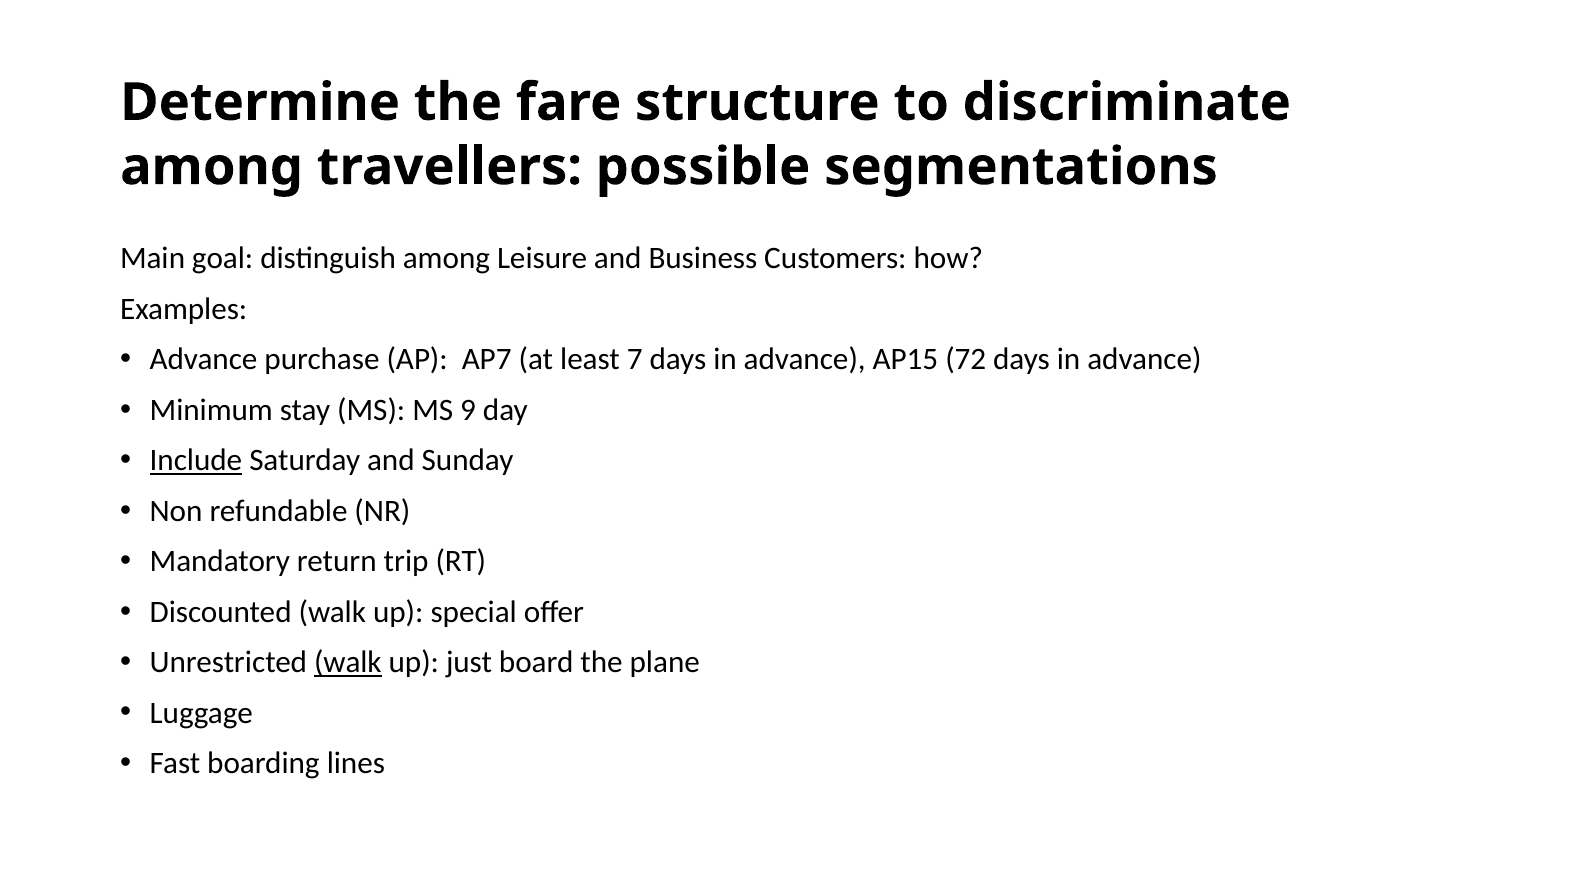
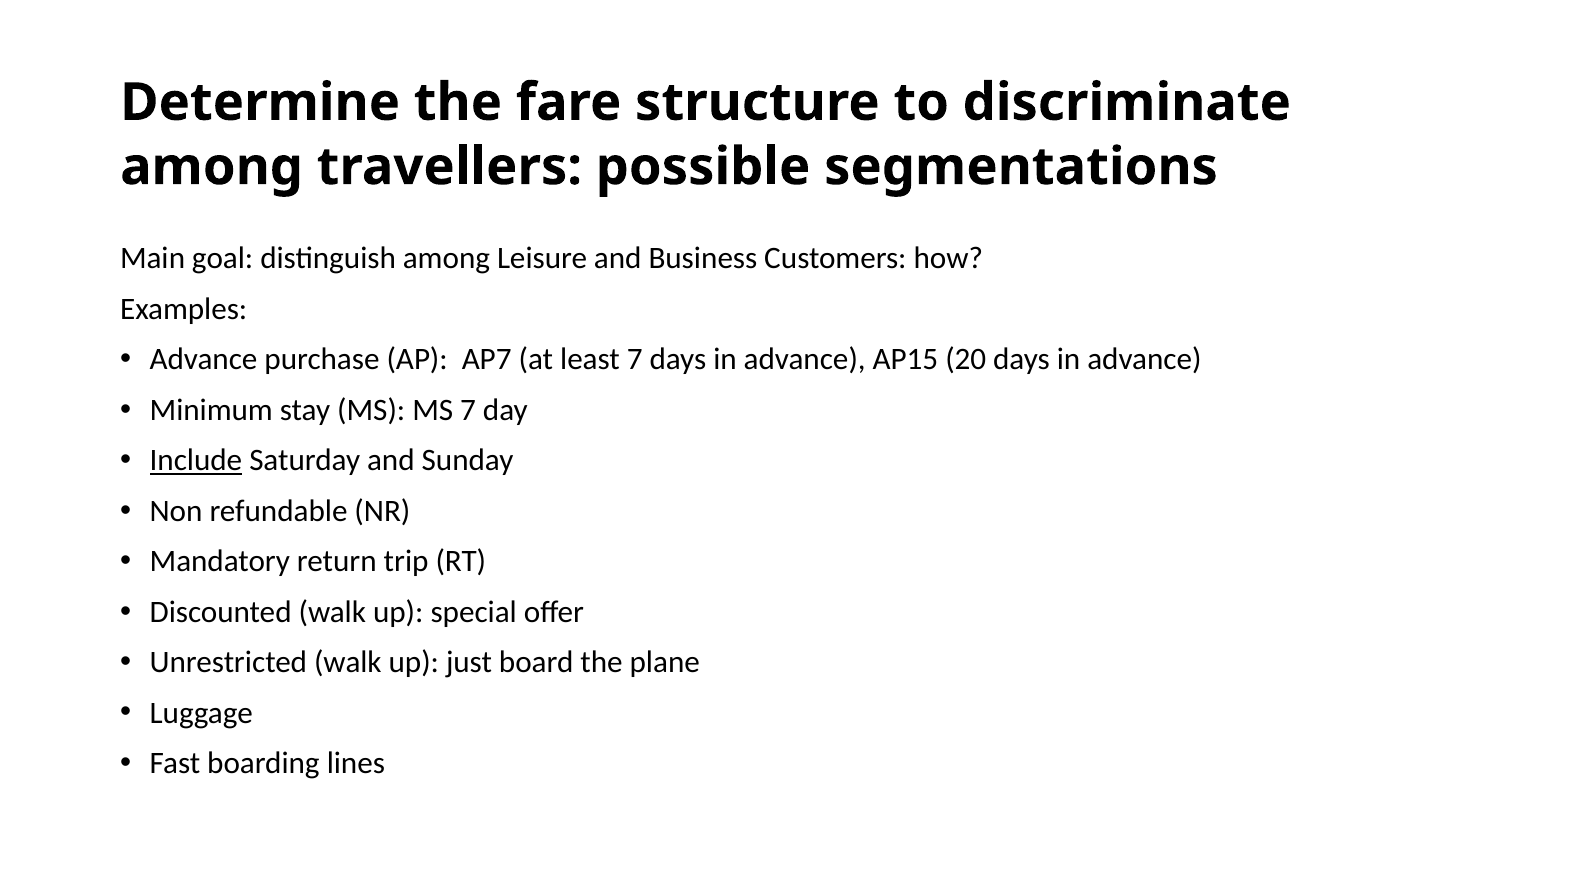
72: 72 -> 20
MS 9: 9 -> 7
walk at (348, 663) underline: present -> none
